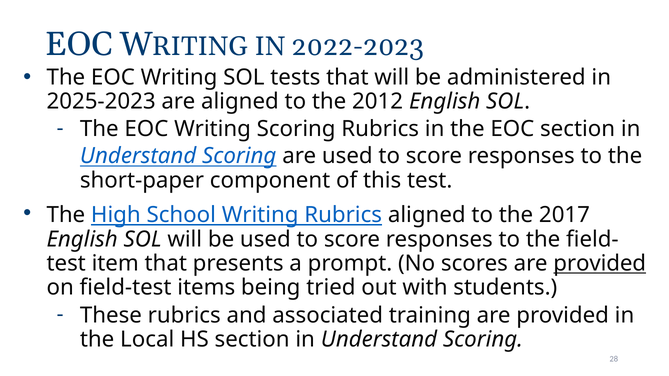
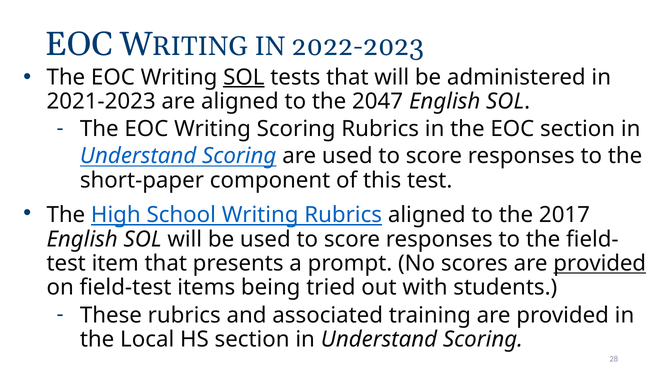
SOL at (244, 77) underline: none -> present
2025-2023: 2025-2023 -> 2021-2023
2012: 2012 -> 2047
